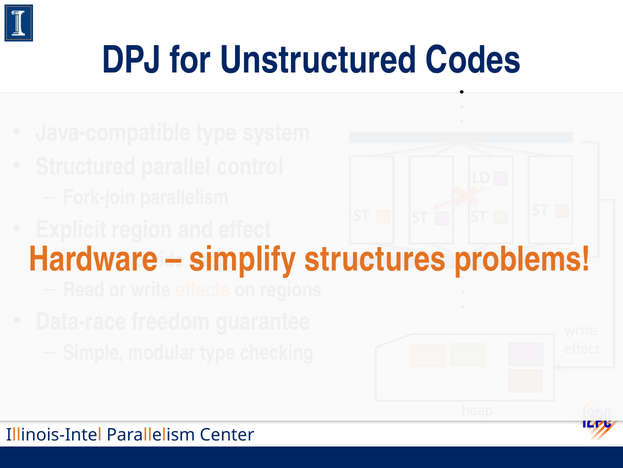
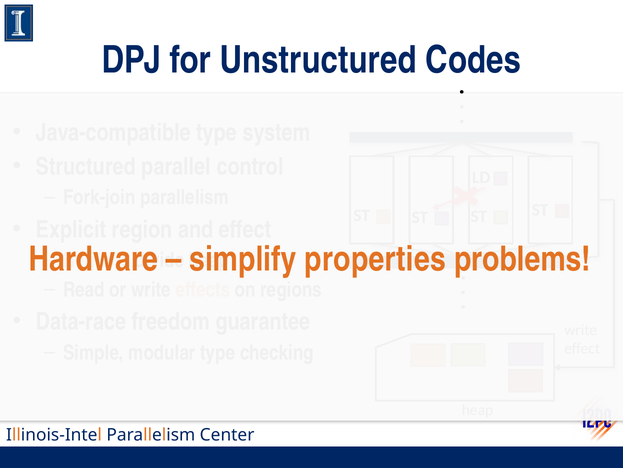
structures: structures -> properties
